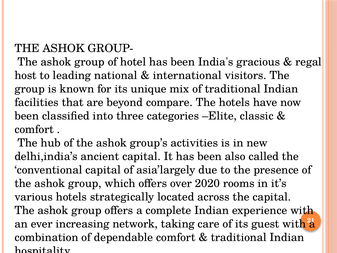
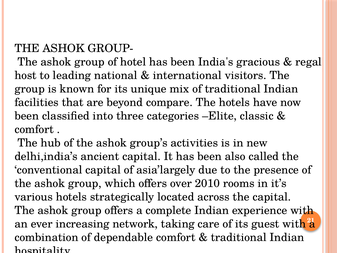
2020: 2020 -> 2010
